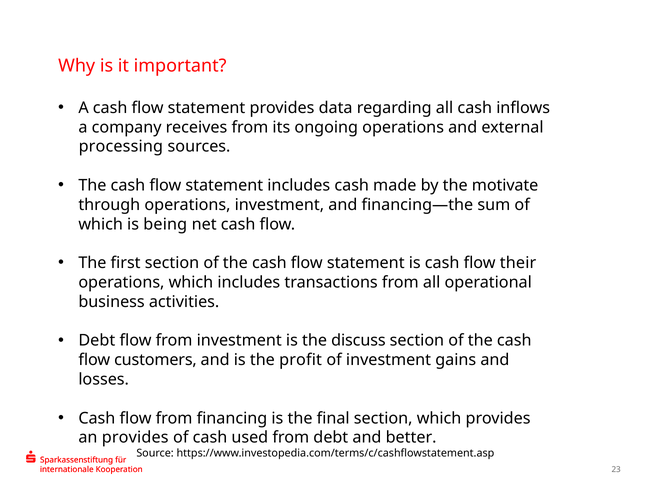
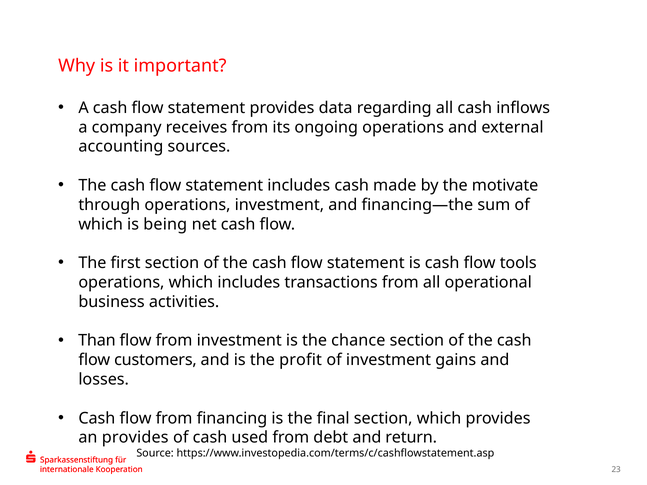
processing: processing -> accounting
their: their -> tools
Debt at (97, 341): Debt -> Than
discuss: discuss -> chance
better: better -> return
